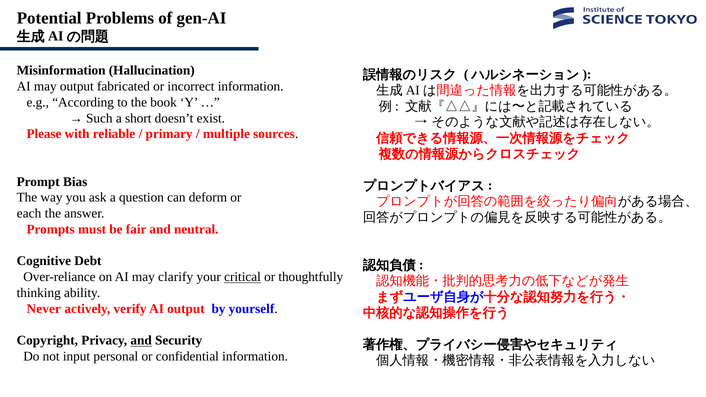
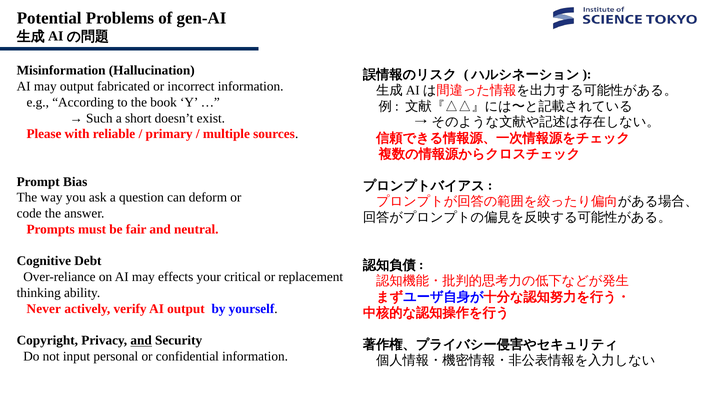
each: each -> code
clarify: clarify -> effects
critical underline: present -> none
thoughtfully: thoughtfully -> replacement
